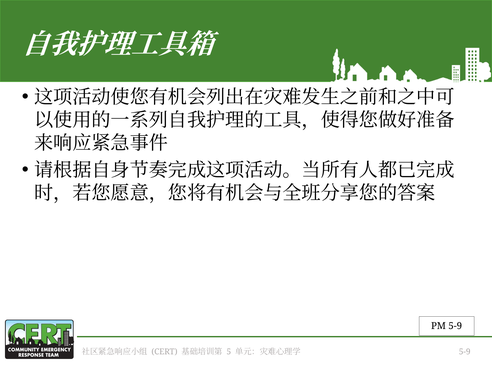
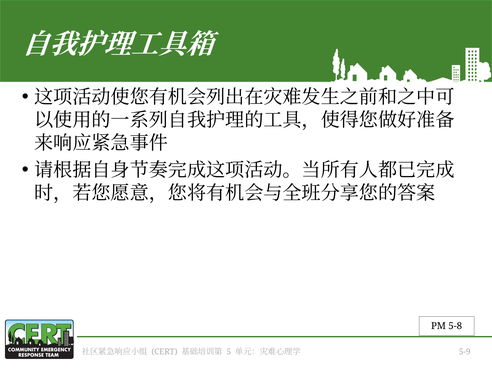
PM 5-9: 5-9 -> 5-8
